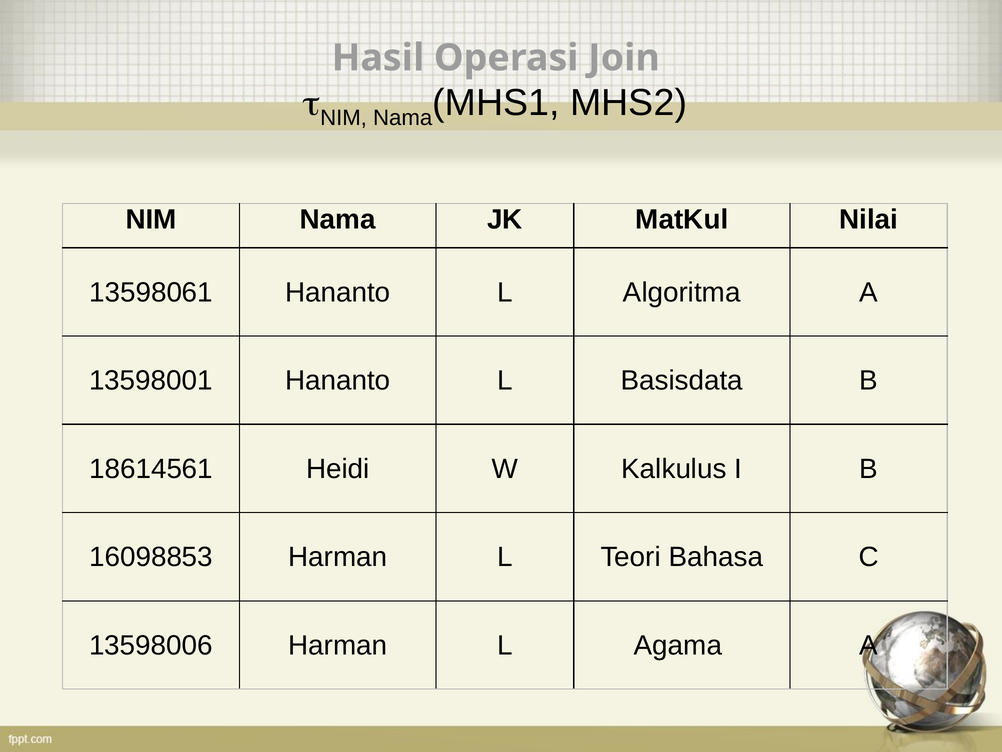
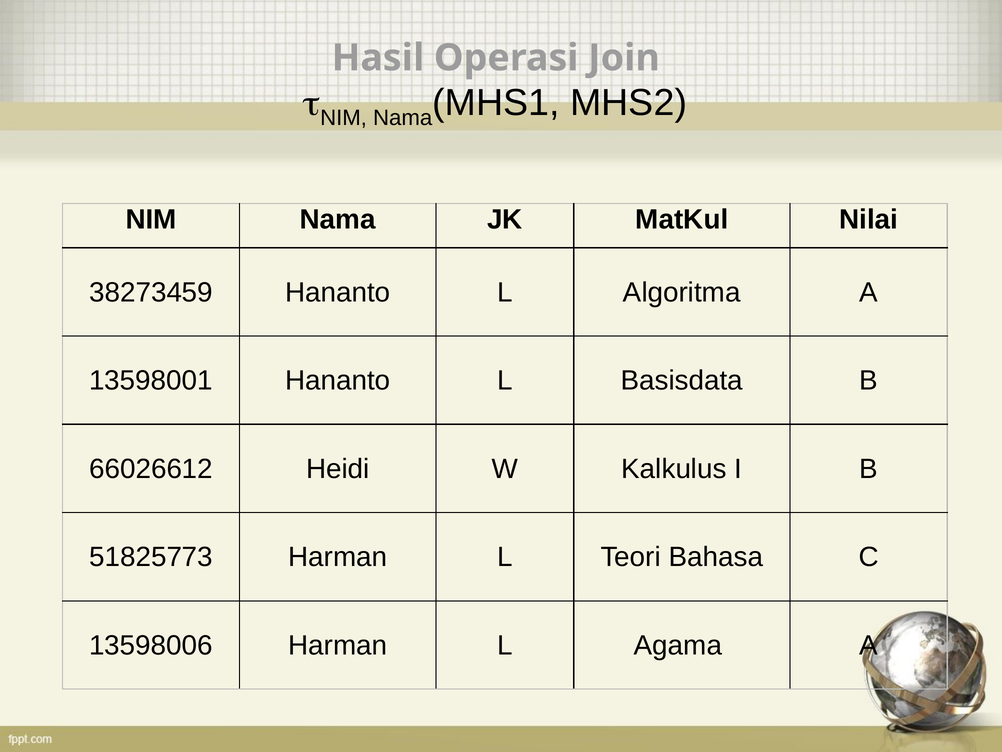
13598061: 13598061 -> 38273459
18614561: 18614561 -> 66026612
16098853: 16098853 -> 51825773
